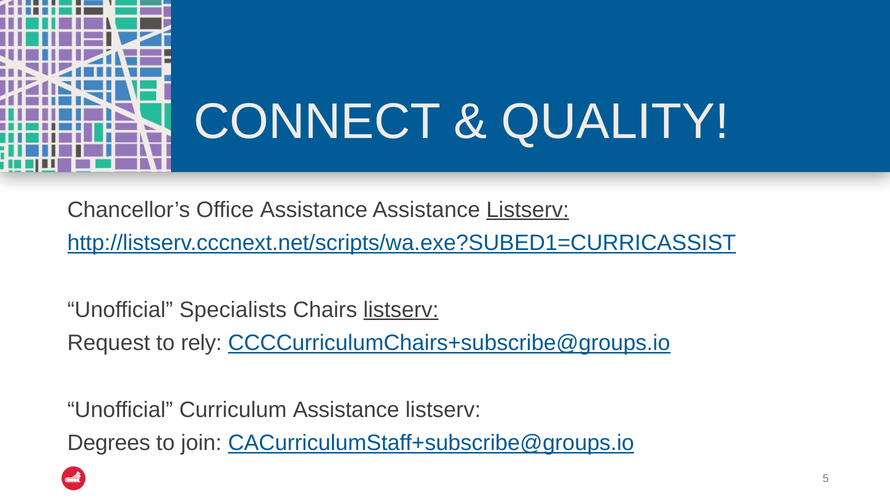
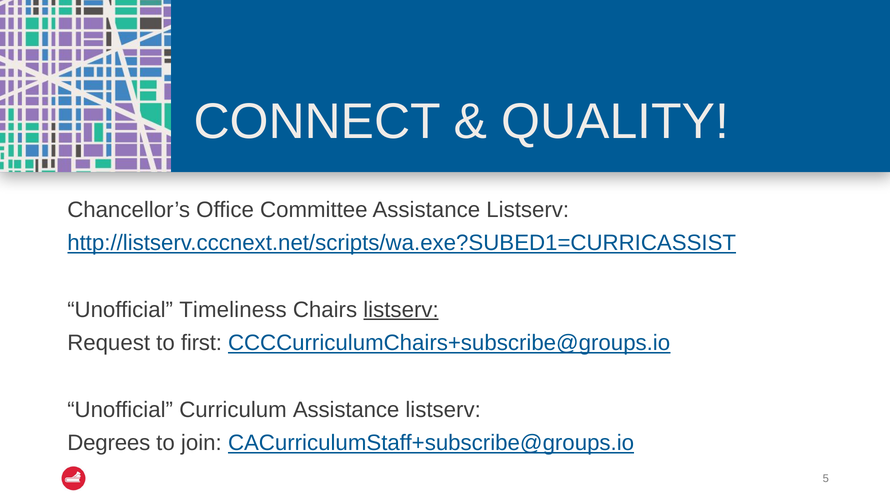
Office Assistance: Assistance -> Committee
Listserv at (528, 210) underline: present -> none
Specialists: Specialists -> Timeliness
rely: rely -> first
